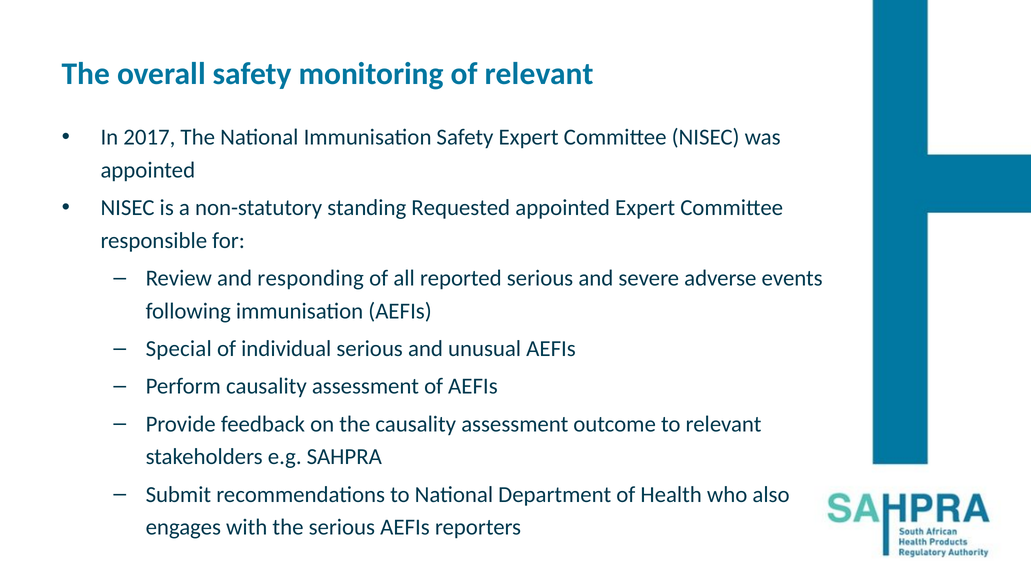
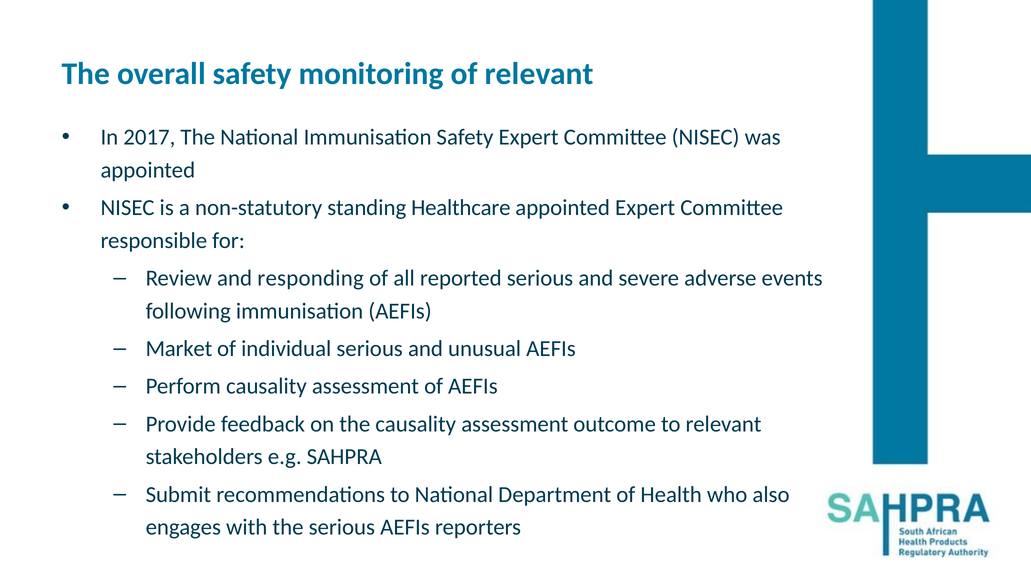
Requested: Requested -> Healthcare
Special: Special -> Market
